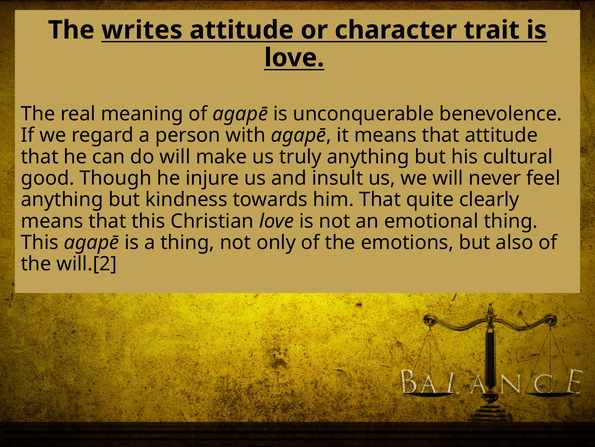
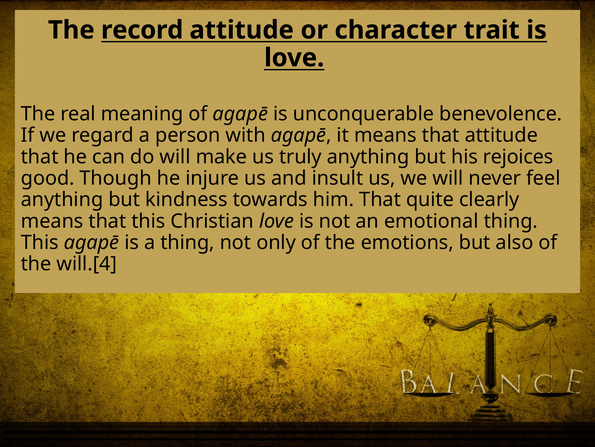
writes: writes -> record
cultural: cultural -> rejoices
will.[2: will.[2 -> will.[4
